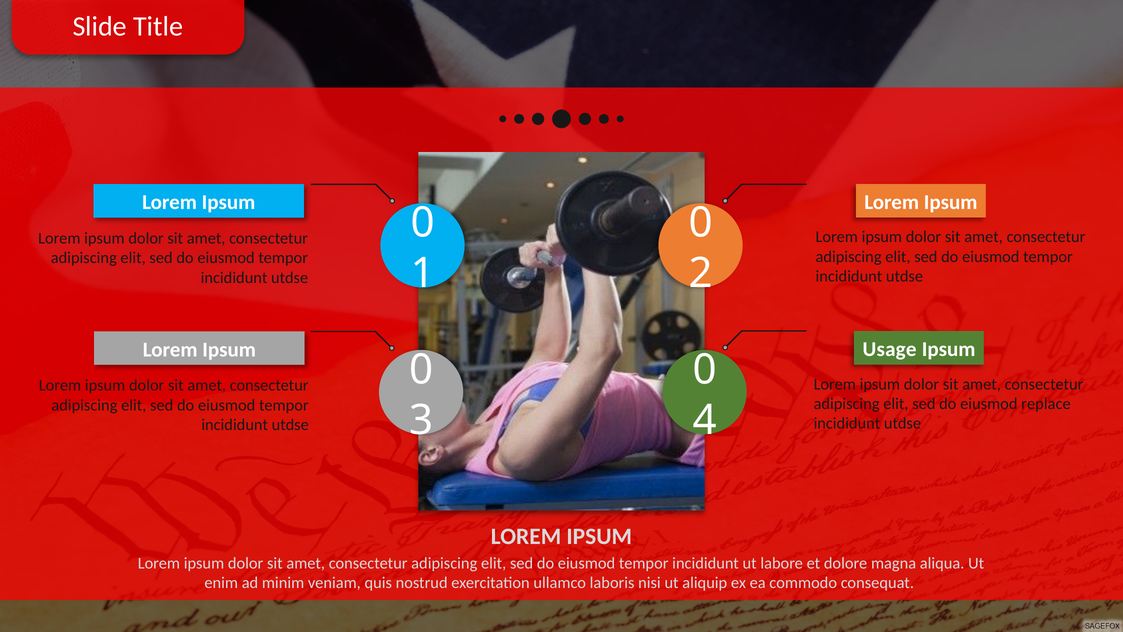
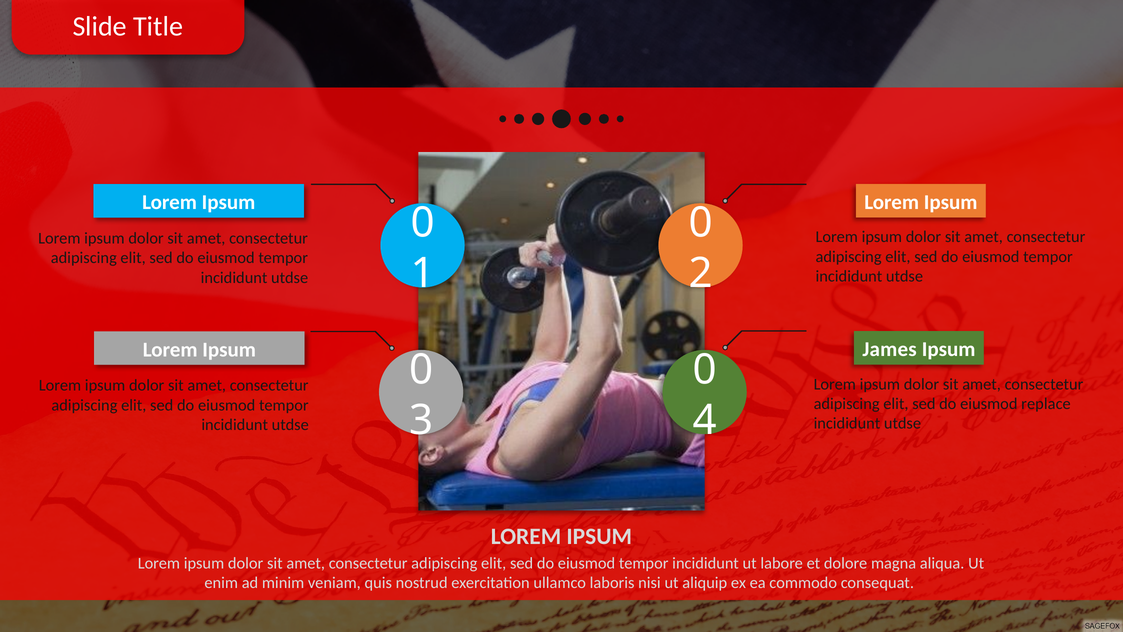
Usage: Usage -> James
